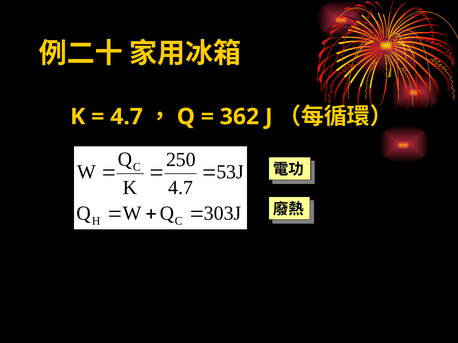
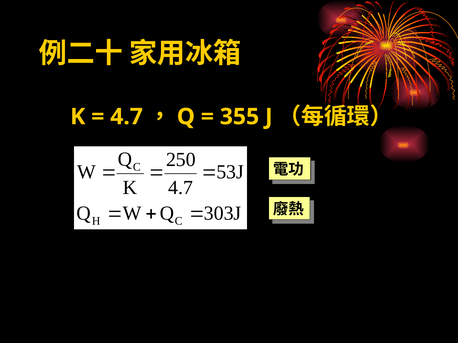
362: 362 -> 355
